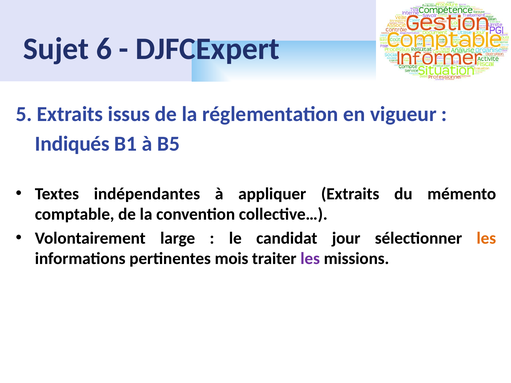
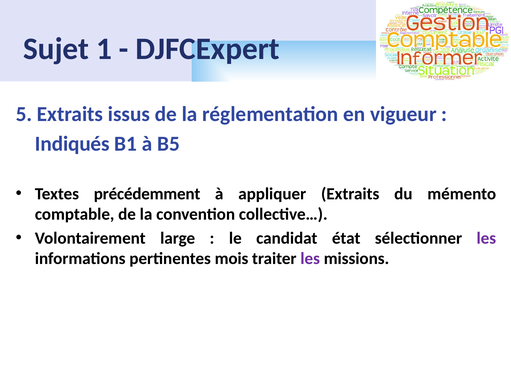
6: 6 -> 1
indépendantes: indépendantes -> précédemment
jour: jour -> état
les at (486, 238) colour: orange -> purple
